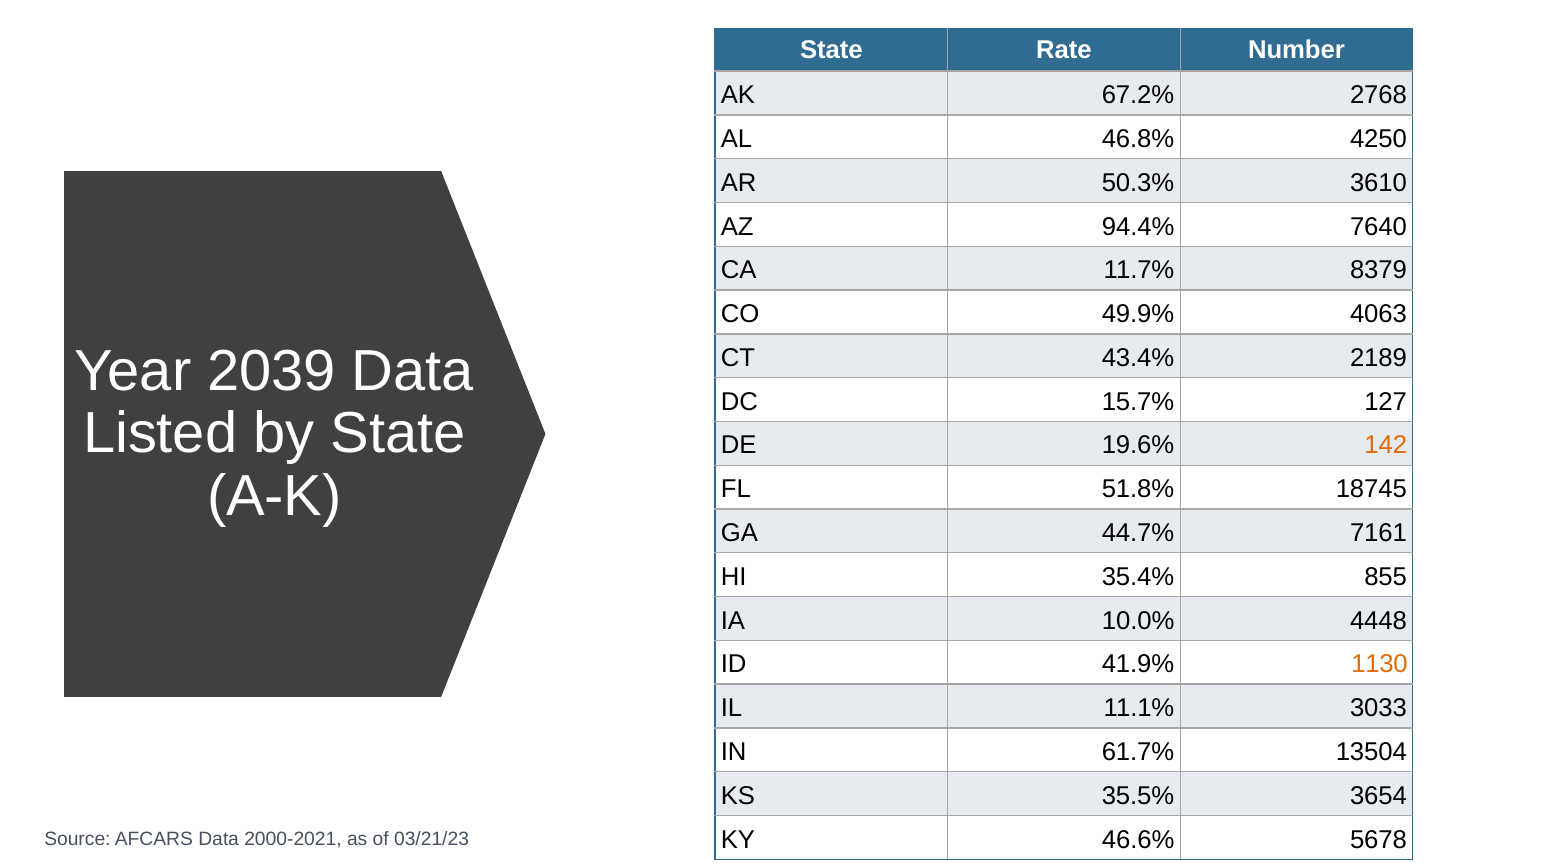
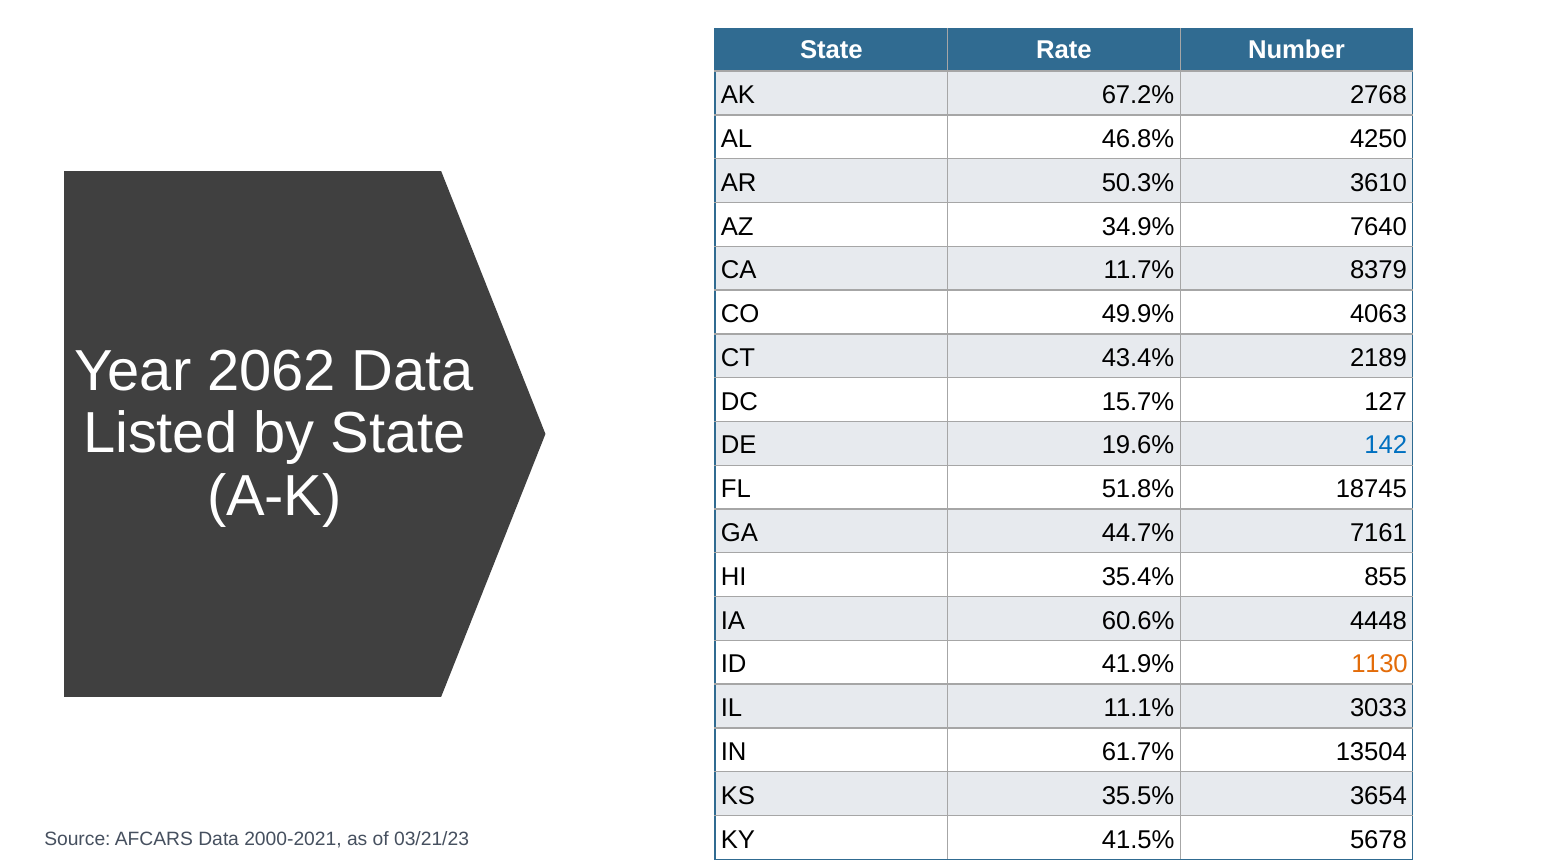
94.4%: 94.4% -> 34.9%
2039: 2039 -> 2062
142 colour: orange -> blue
10.0%: 10.0% -> 60.6%
46.6%: 46.6% -> 41.5%
